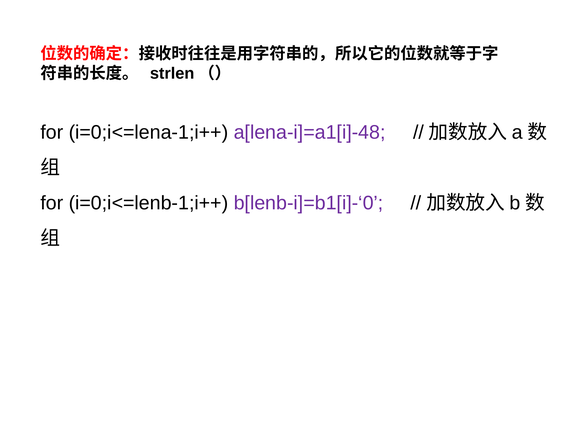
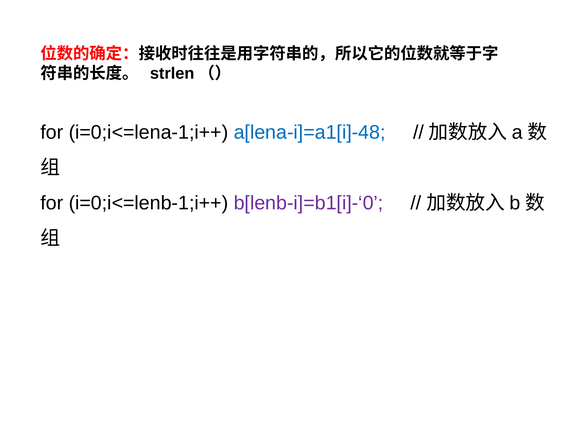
a[lena-i]=a1[i]-48 colour: purple -> blue
